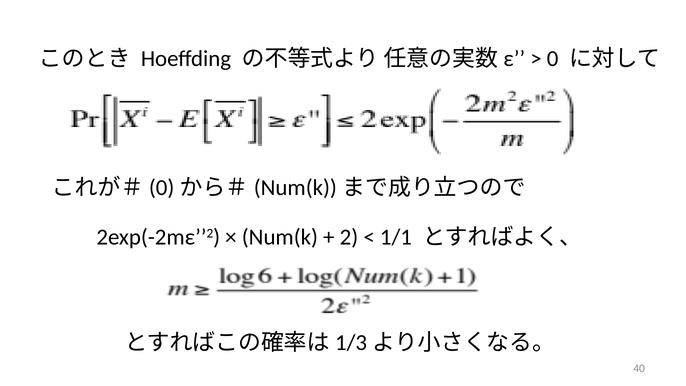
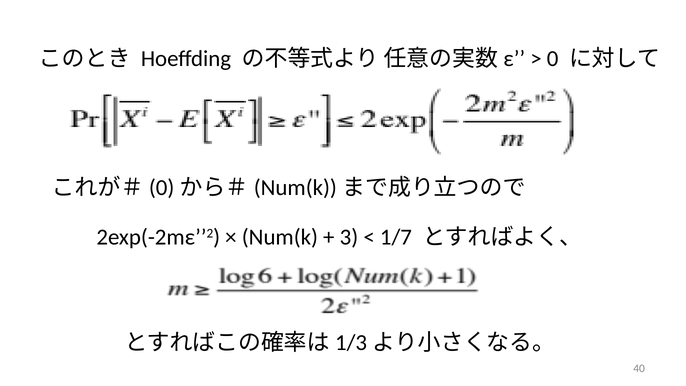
2: 2 -> 3
1/1: 1/1 -> 1/7
